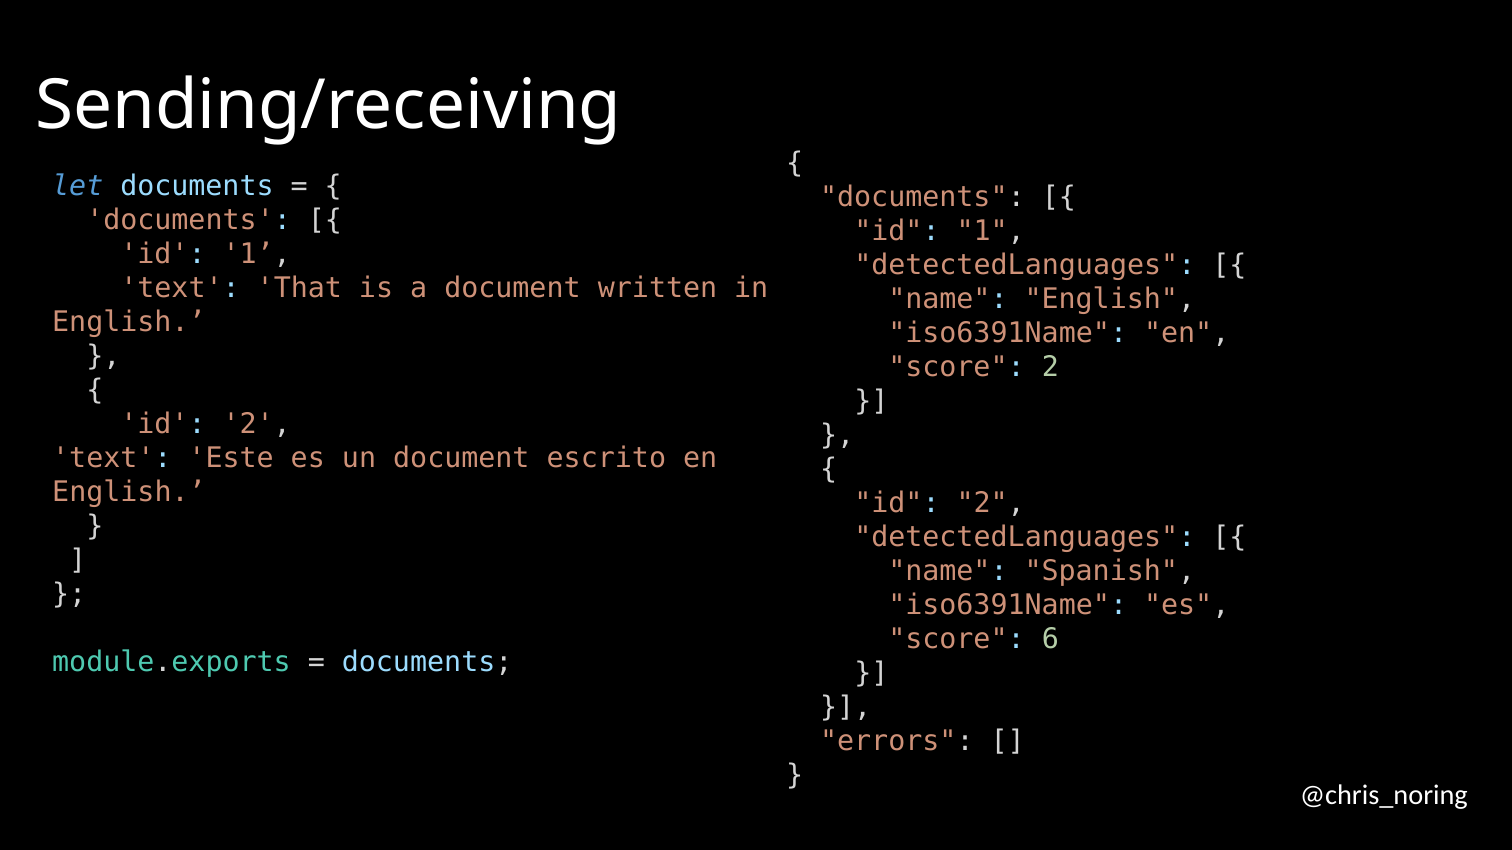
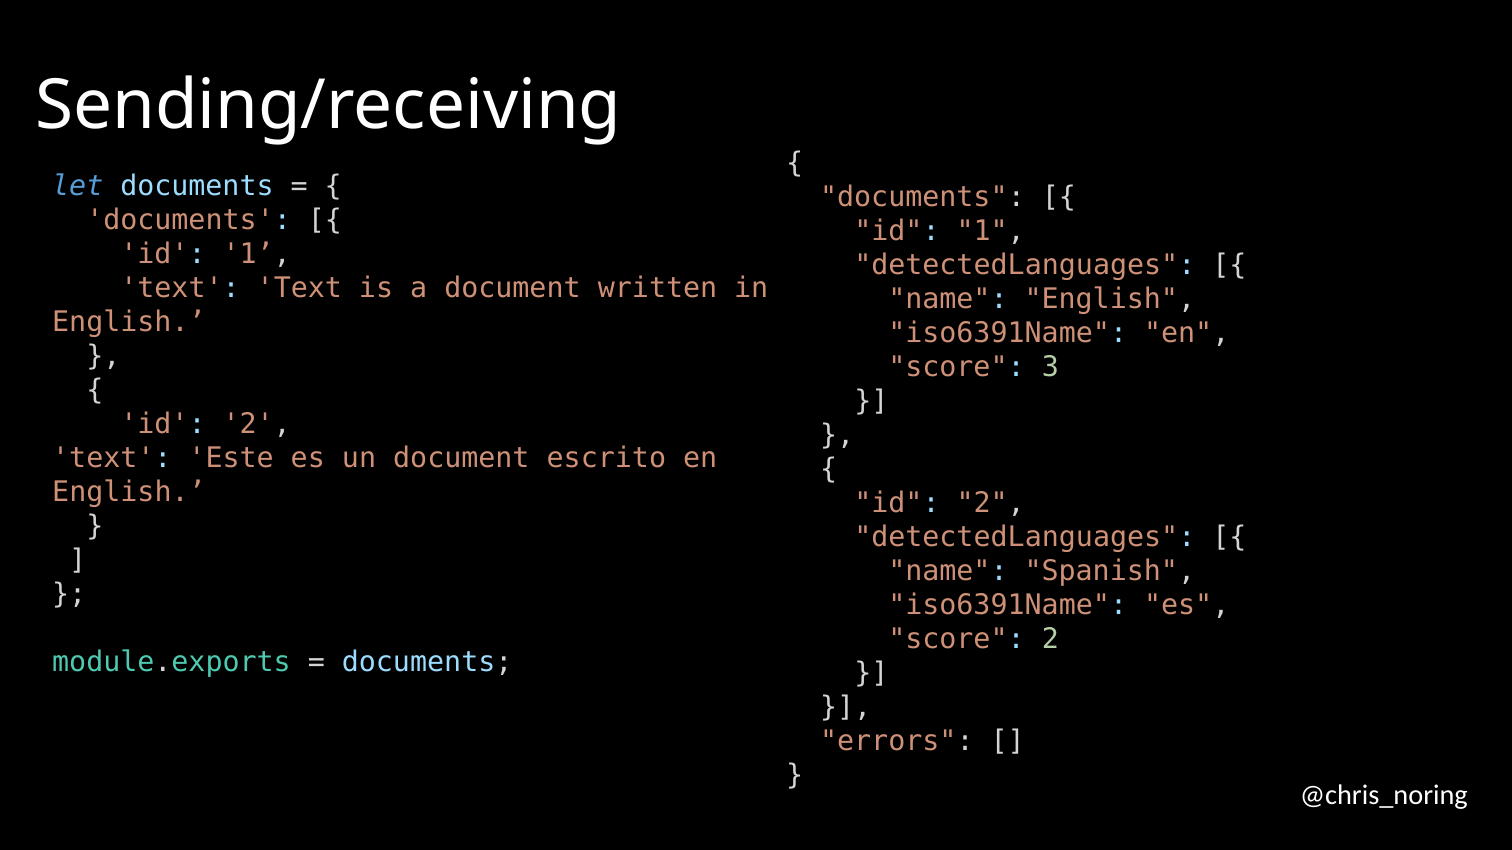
text That: That -> Text
score 2: 2 -> 3
score 6: 6 -> 2
